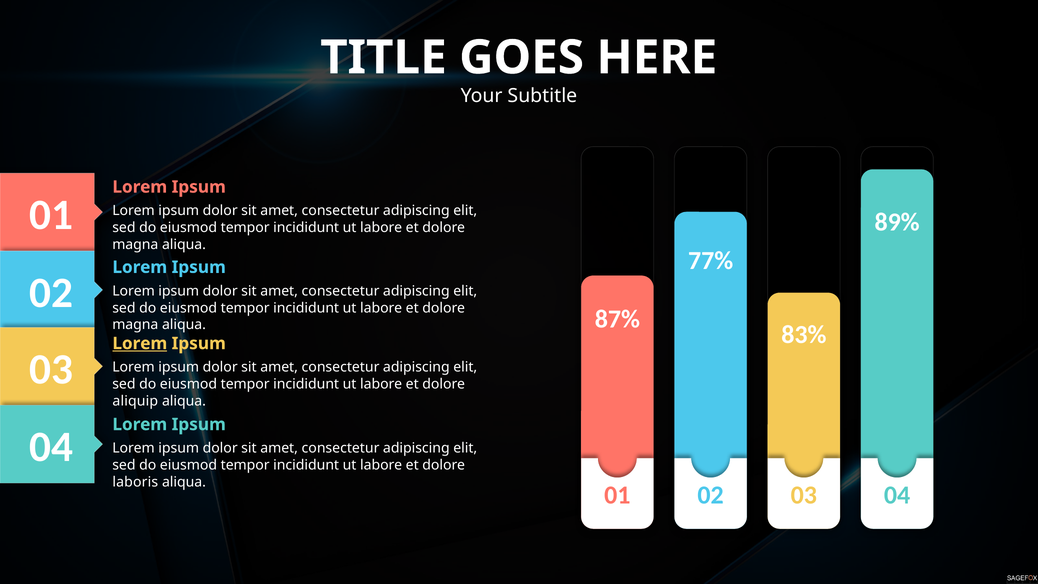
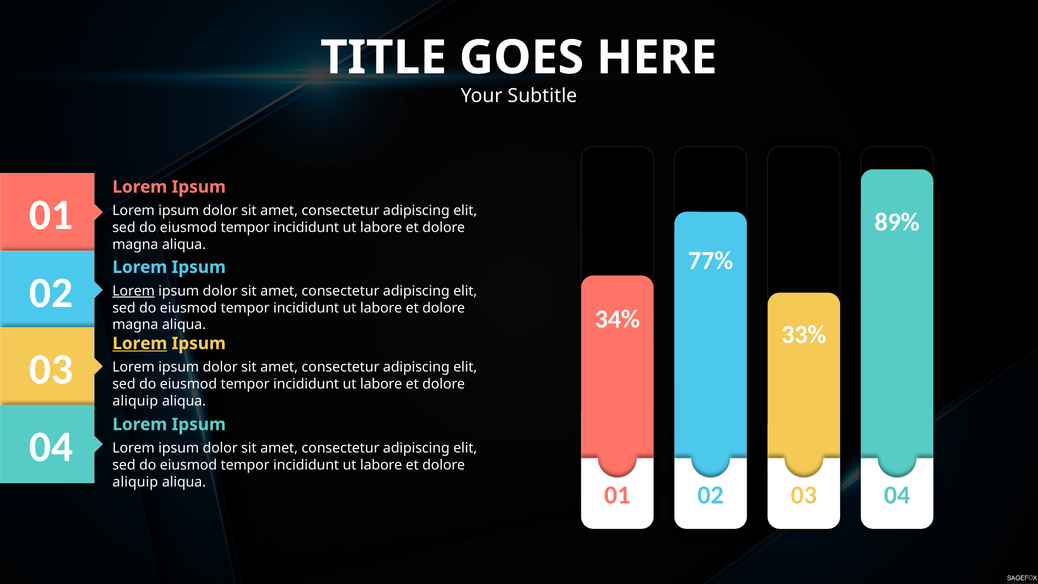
Lorem at (134, 291) underline: none -> present
87%: 87% -> 34%
83%: 83% -> 33%
laboris at (135, 482): laboris -> aliquip
